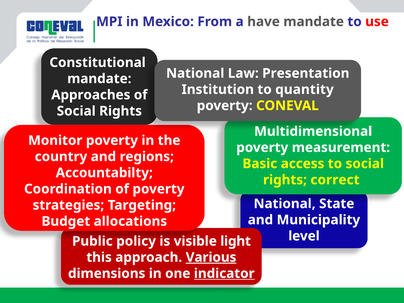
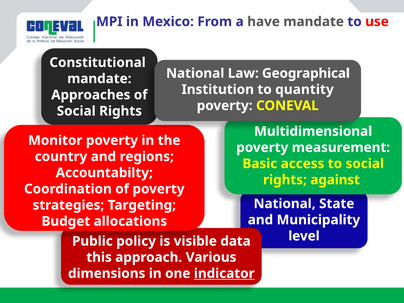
Presentation: Presentation -> Geographical
correct: correct -> against
light: light -> data
Various underline: present -> none
